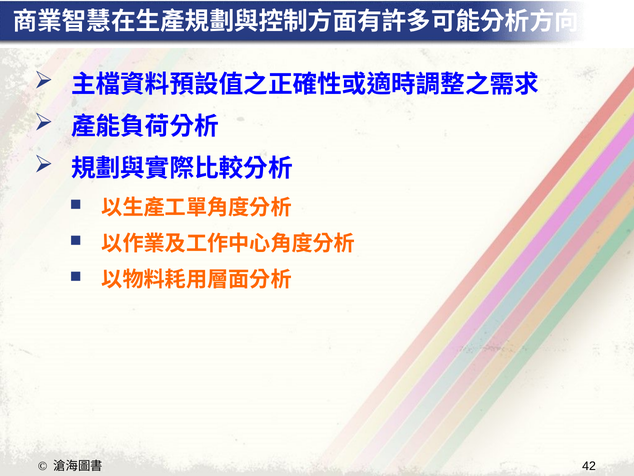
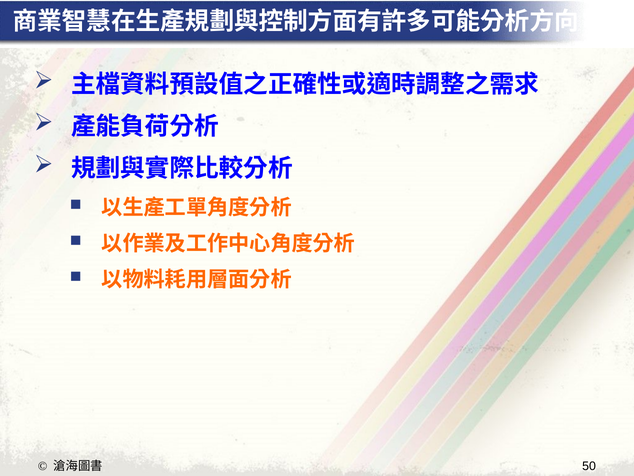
42: 42 -> 50
